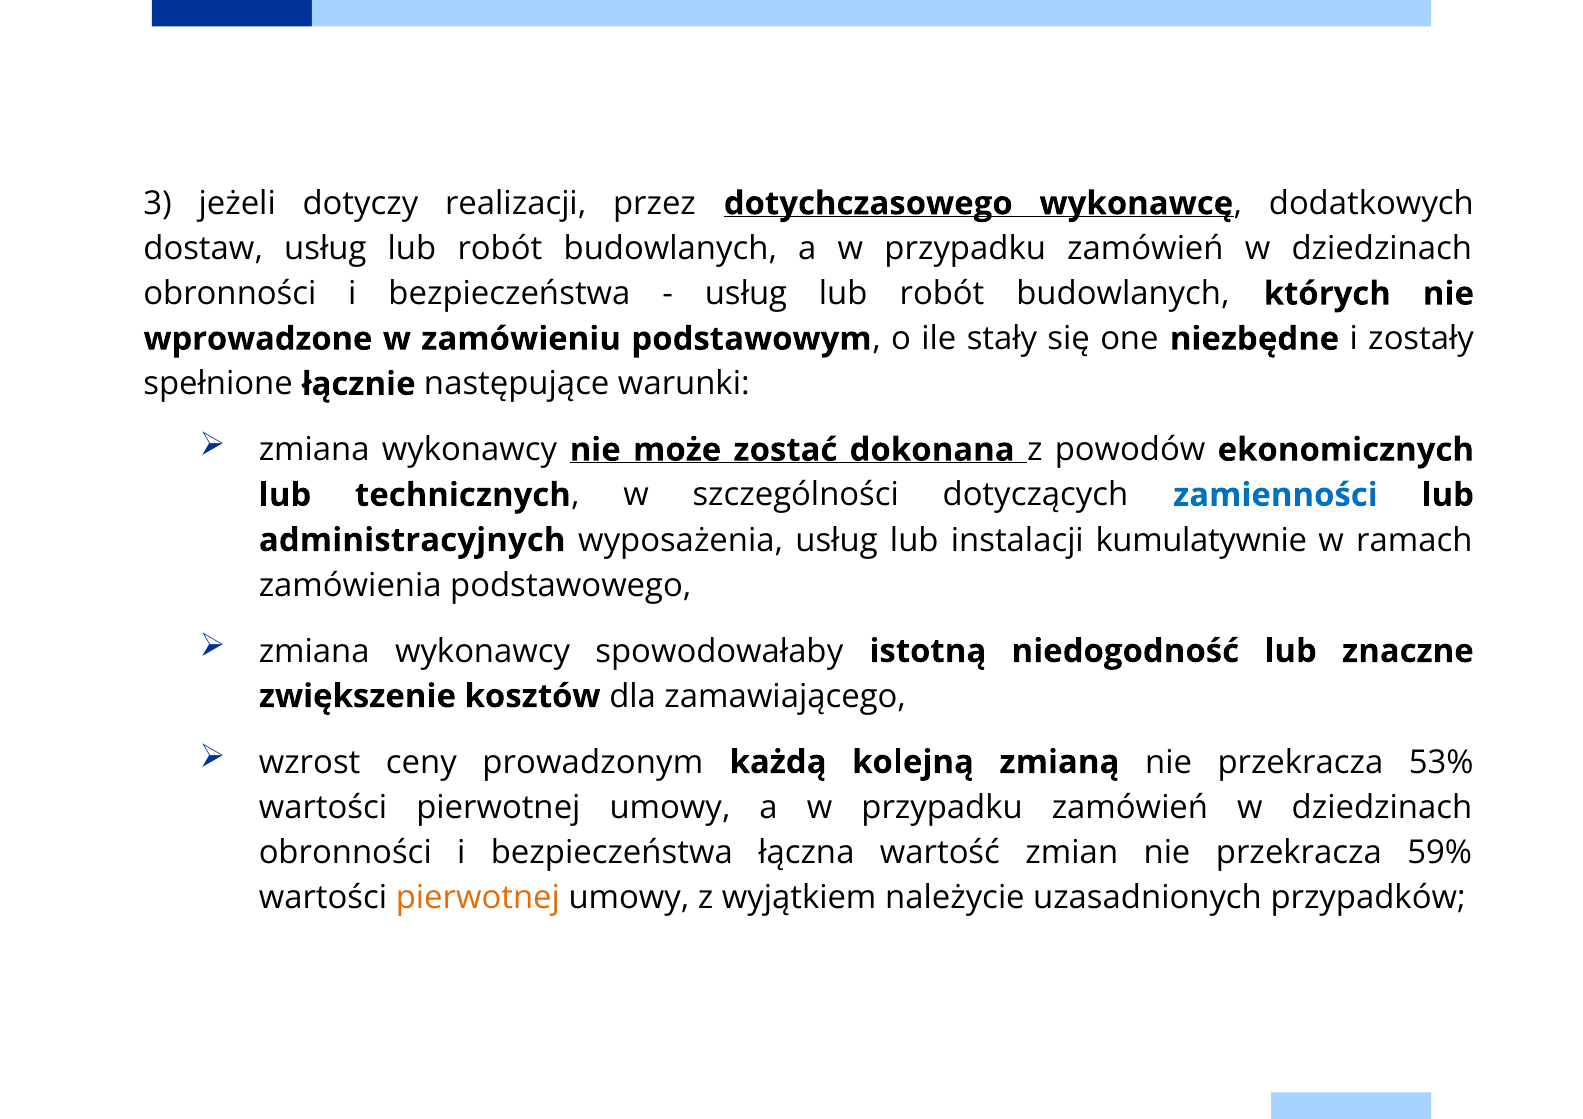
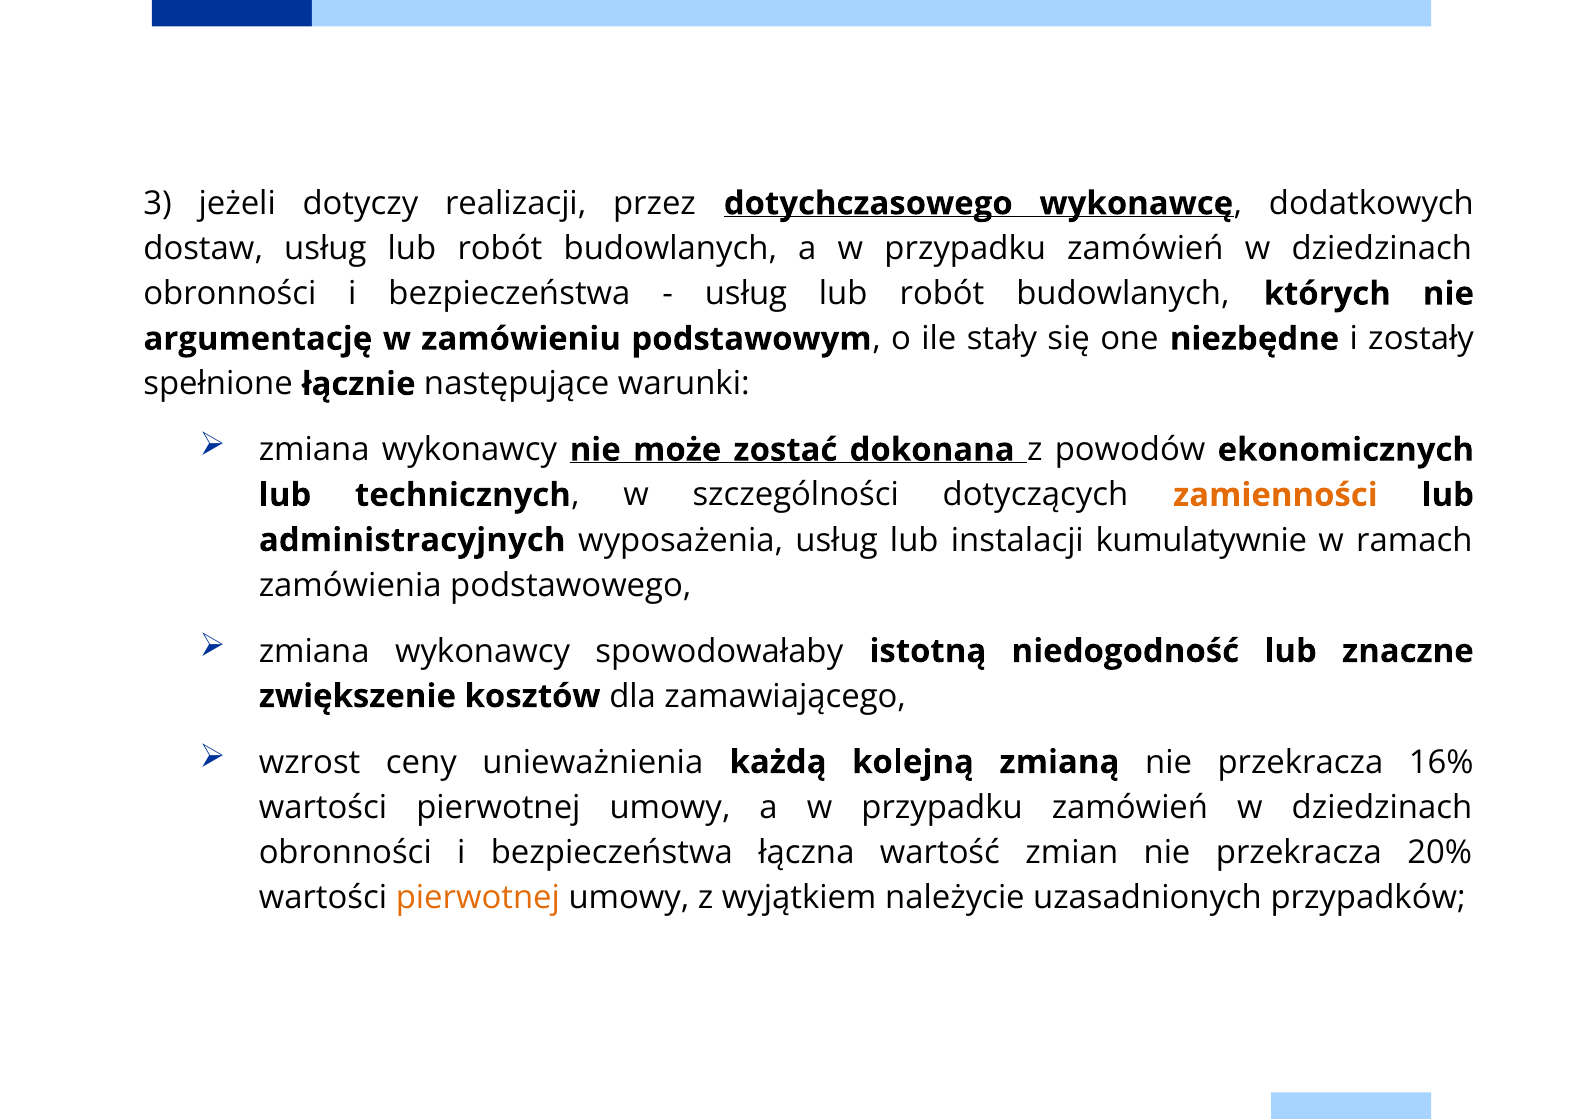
wprowadzone: wprowadzone -> argumentację
zamienności colour: blue -> orange
prowadzonym: prowadzonym -> unieważnienia
53%: 53% -> 16%
59%: 59% -> 20%
